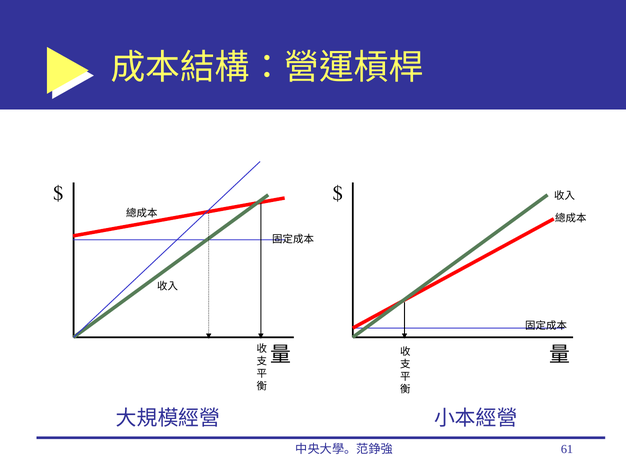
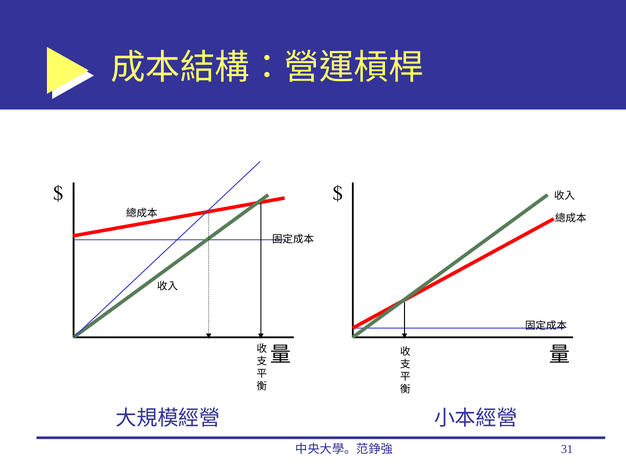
61: 61 -> 31
